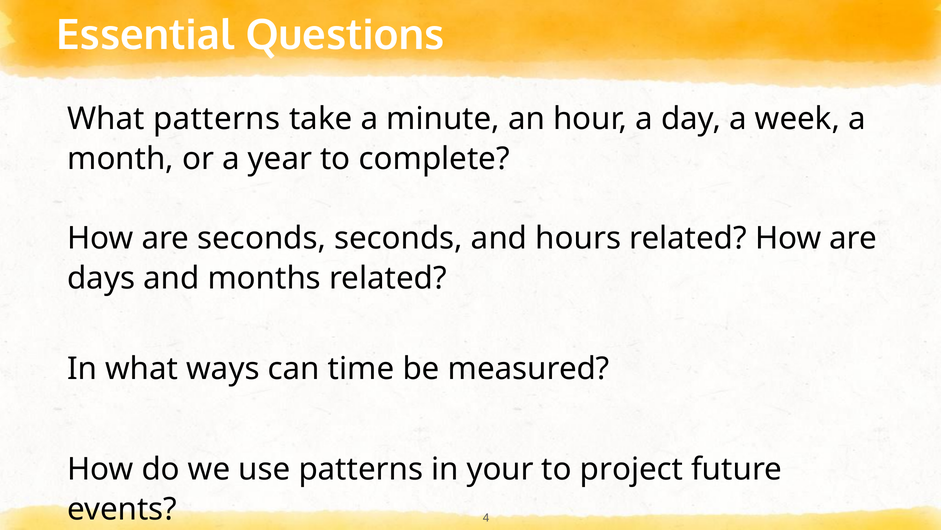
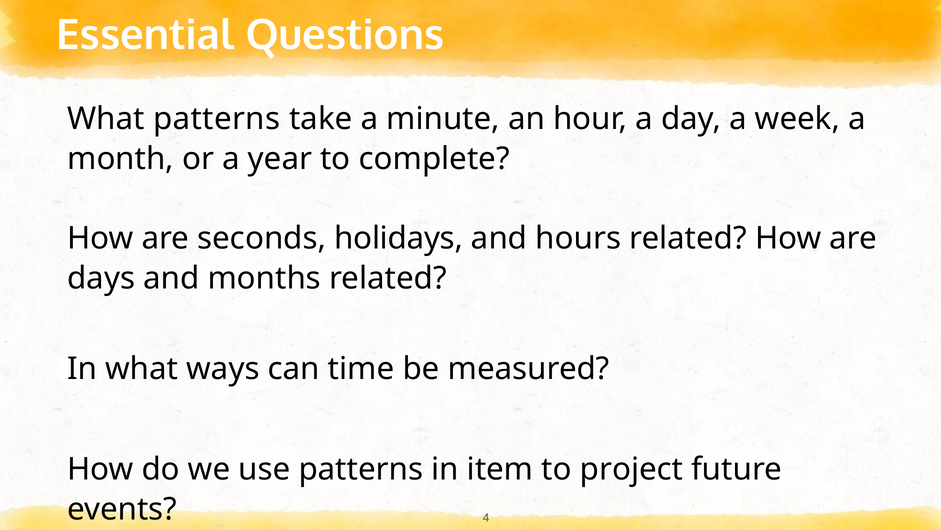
seconds seconds: seconds -> holidays
your: your -> item
